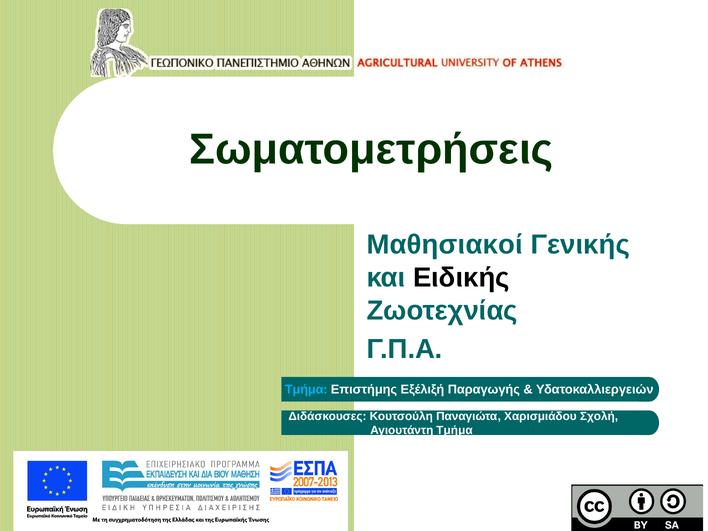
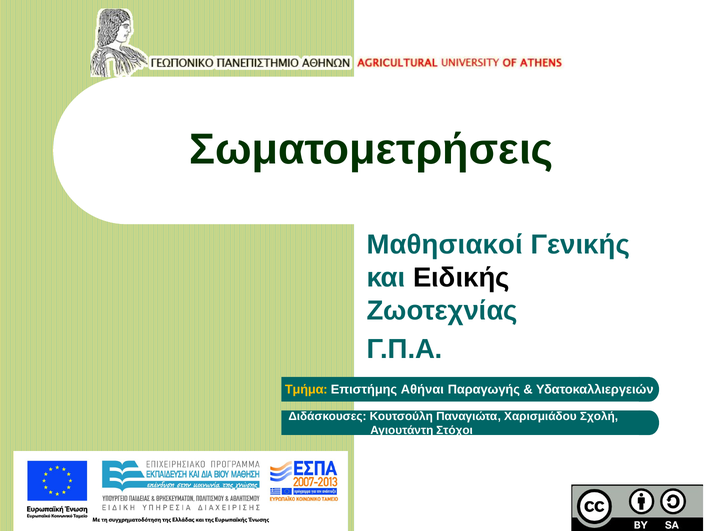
Τμήμα at (306, 390) colour: light blue -> yellow
Εξέλιξή: Εξέλιξή -> Αθήναι
Αγιουτάντη Τμήμα: Τμήμα -> Στόχοι
